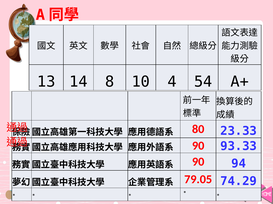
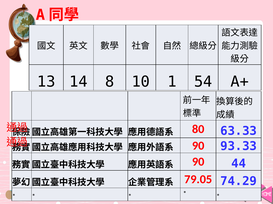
4: 4 -> 1
23.33: 23.33 -> 63.33
94: 94 -> 44
